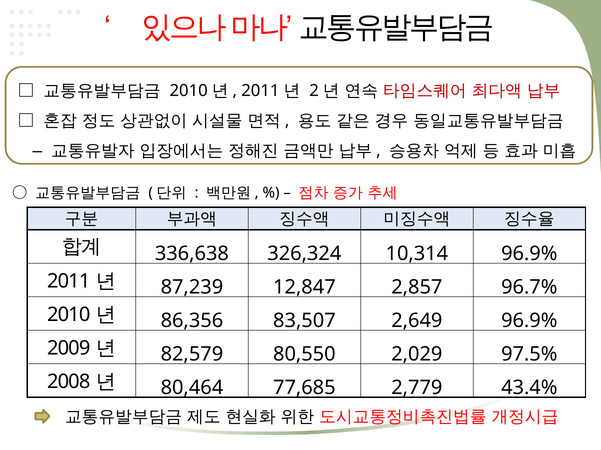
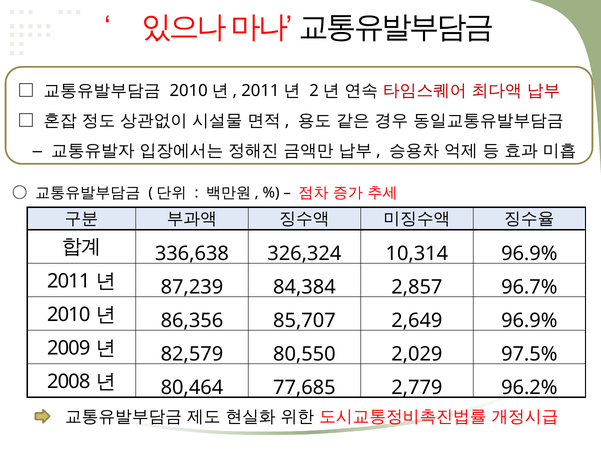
12,847: 12,847 -> 84,384
83,507: 83,507 -> 85,707
43.4%: 43.4% -> 96.2%
